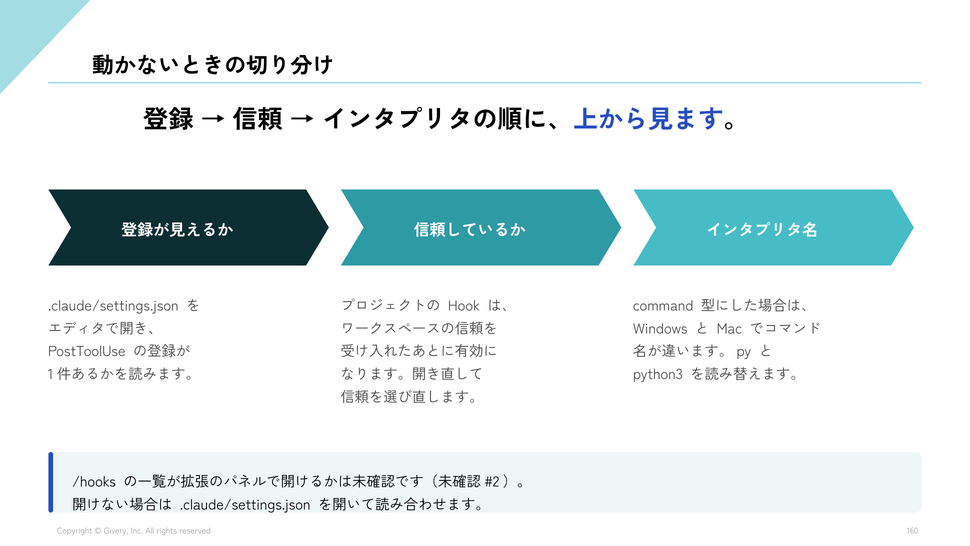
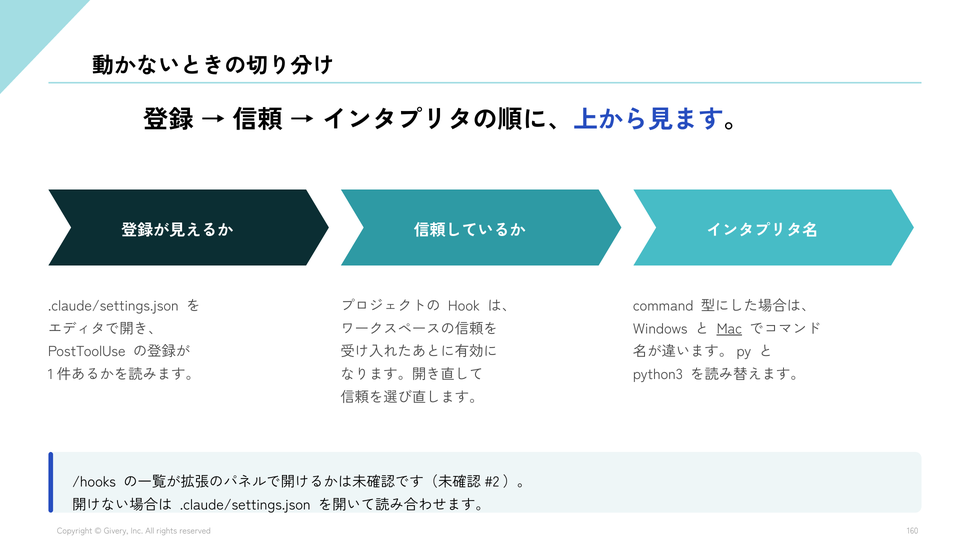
Mac underline: none -> present
